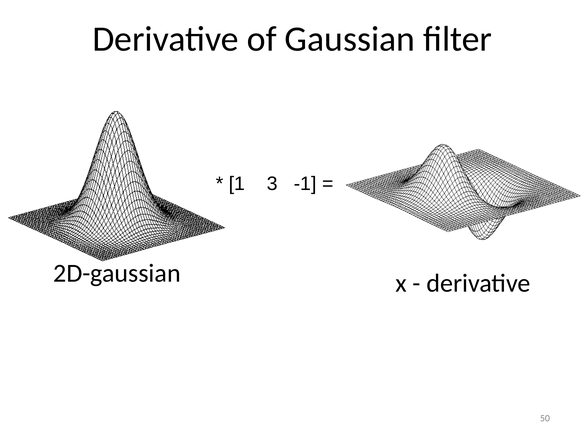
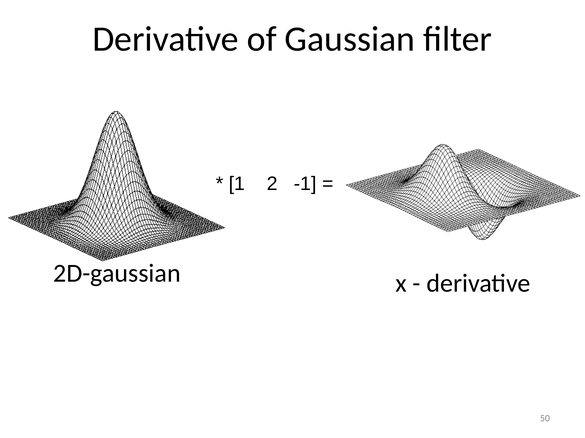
3: 3 -> 2
